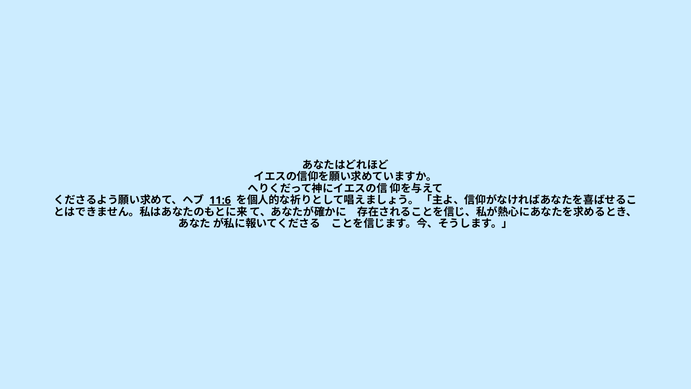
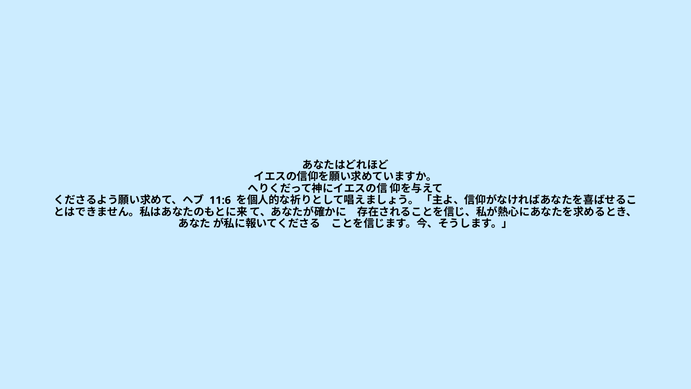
11:6 underline: present -> none
